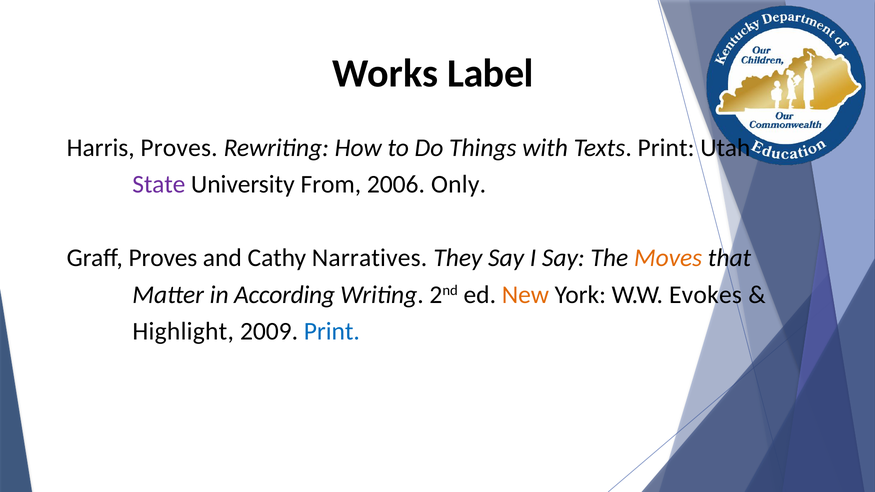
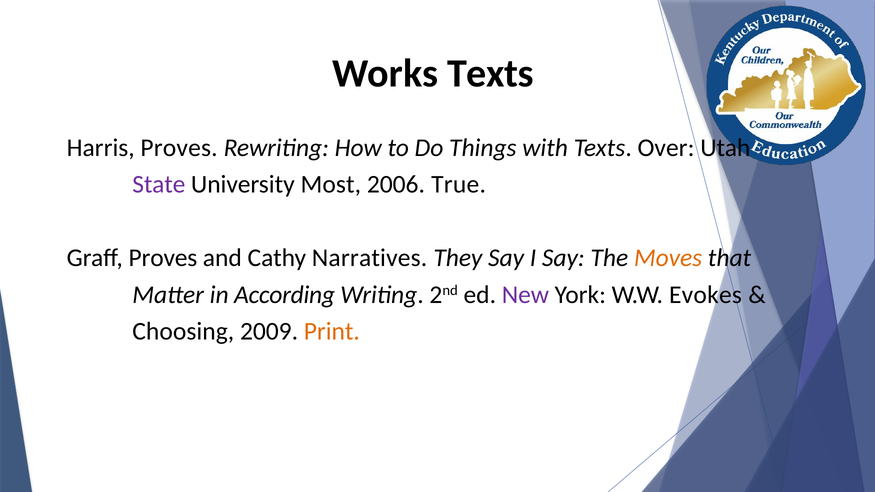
Works Label: Label -> Texts
Texts Print: Print -> Over
From: From -> Most
Only: Only -> True
New colour: orange -> purple
Highlight: Highlight -> Choosing
Print at (332, 331) colour: blue -> orange
